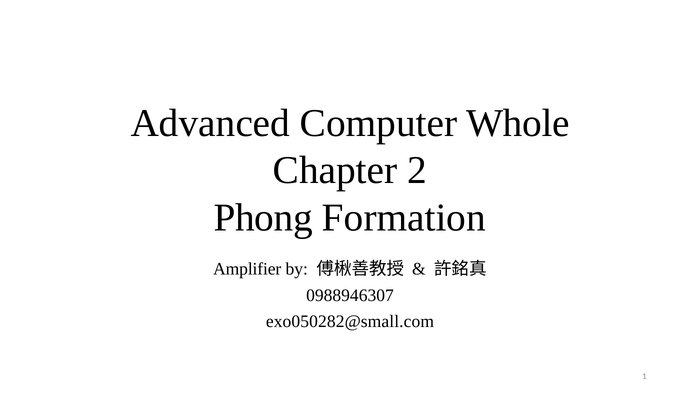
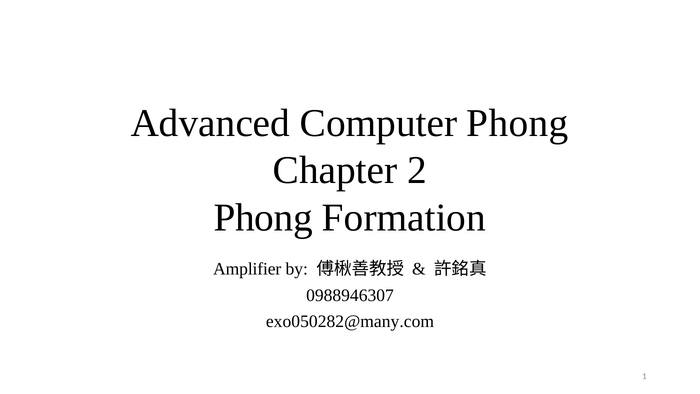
Computer Whole: Whole -> Phong
exo050282@small.com: exo050282@small.com -> exo050282@many.com
